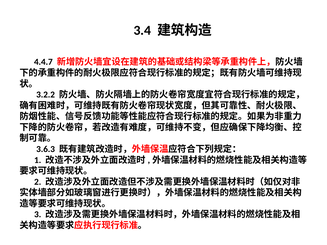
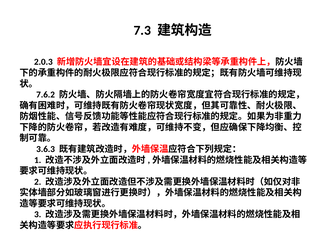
3.4: 3.4 -> 7.3
4.4.7: 4.4.7 -> 2.0.3
3.2.2: 3.2.2 -> 7.6.2
